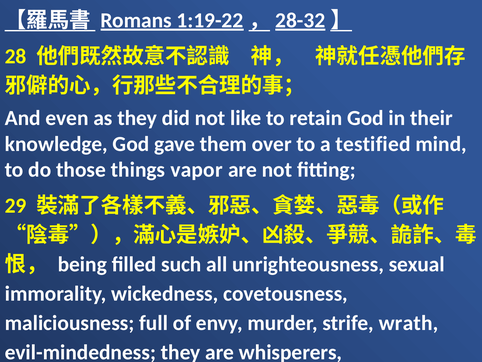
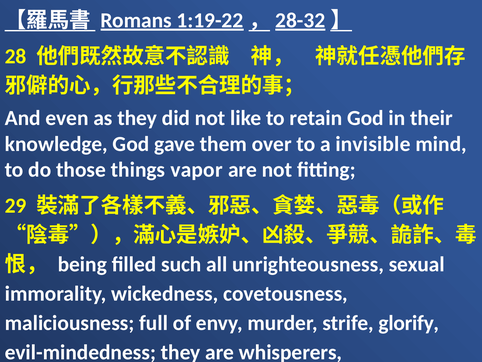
testified: testified -> invisible
wrath: wrath -> glorify
